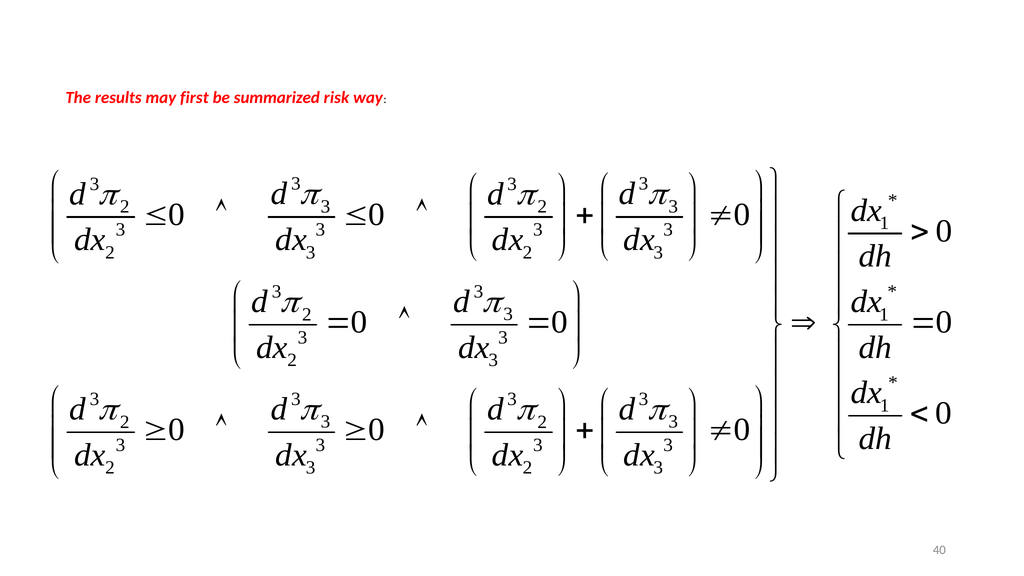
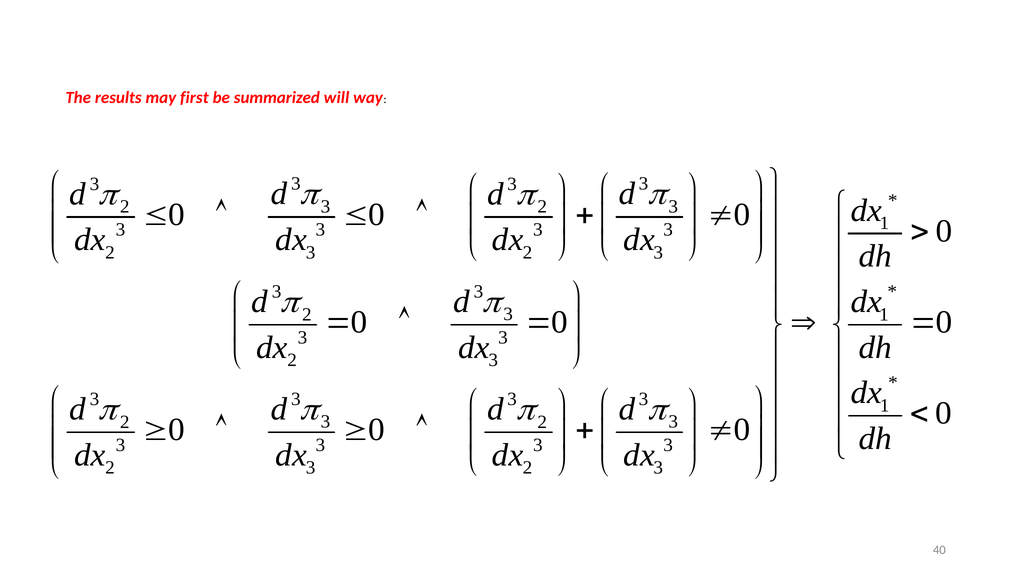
risk: risk -> will
